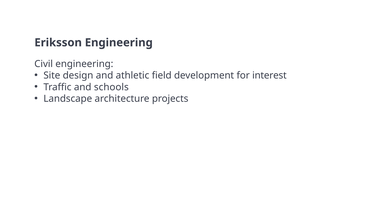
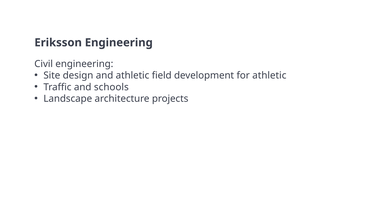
for interest: interest -> athletic
